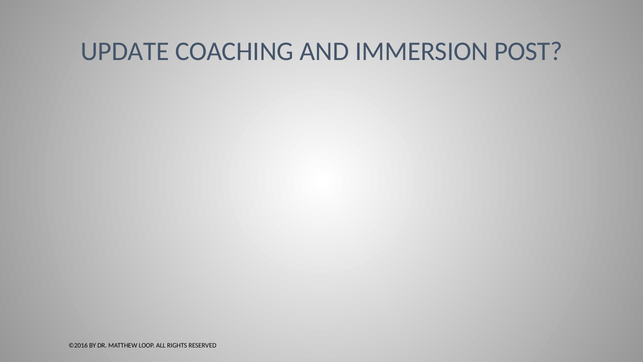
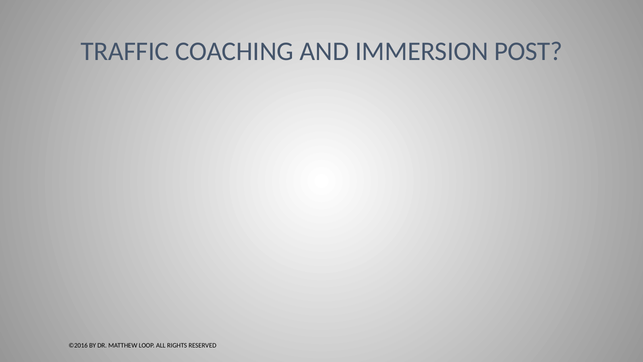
UPDATE: UPDATE -> TRAFFIC
